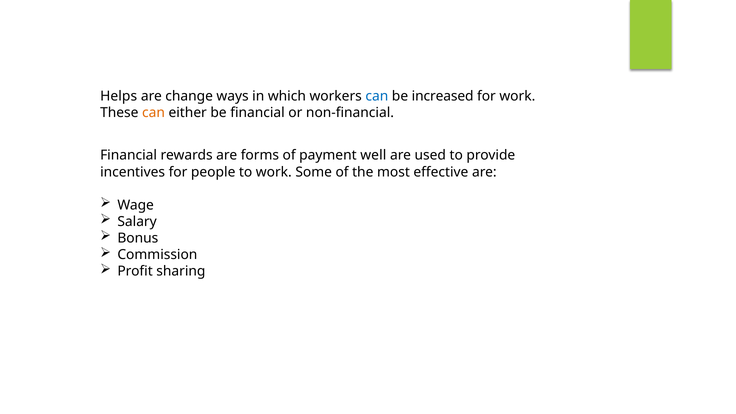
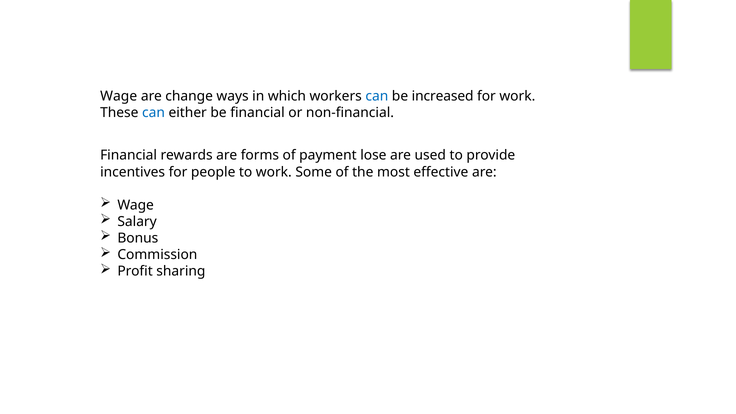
Helps at (119, 96): Helps -> Wage
can at (154, 113) colour: orange -> blue
well: well -> lose
